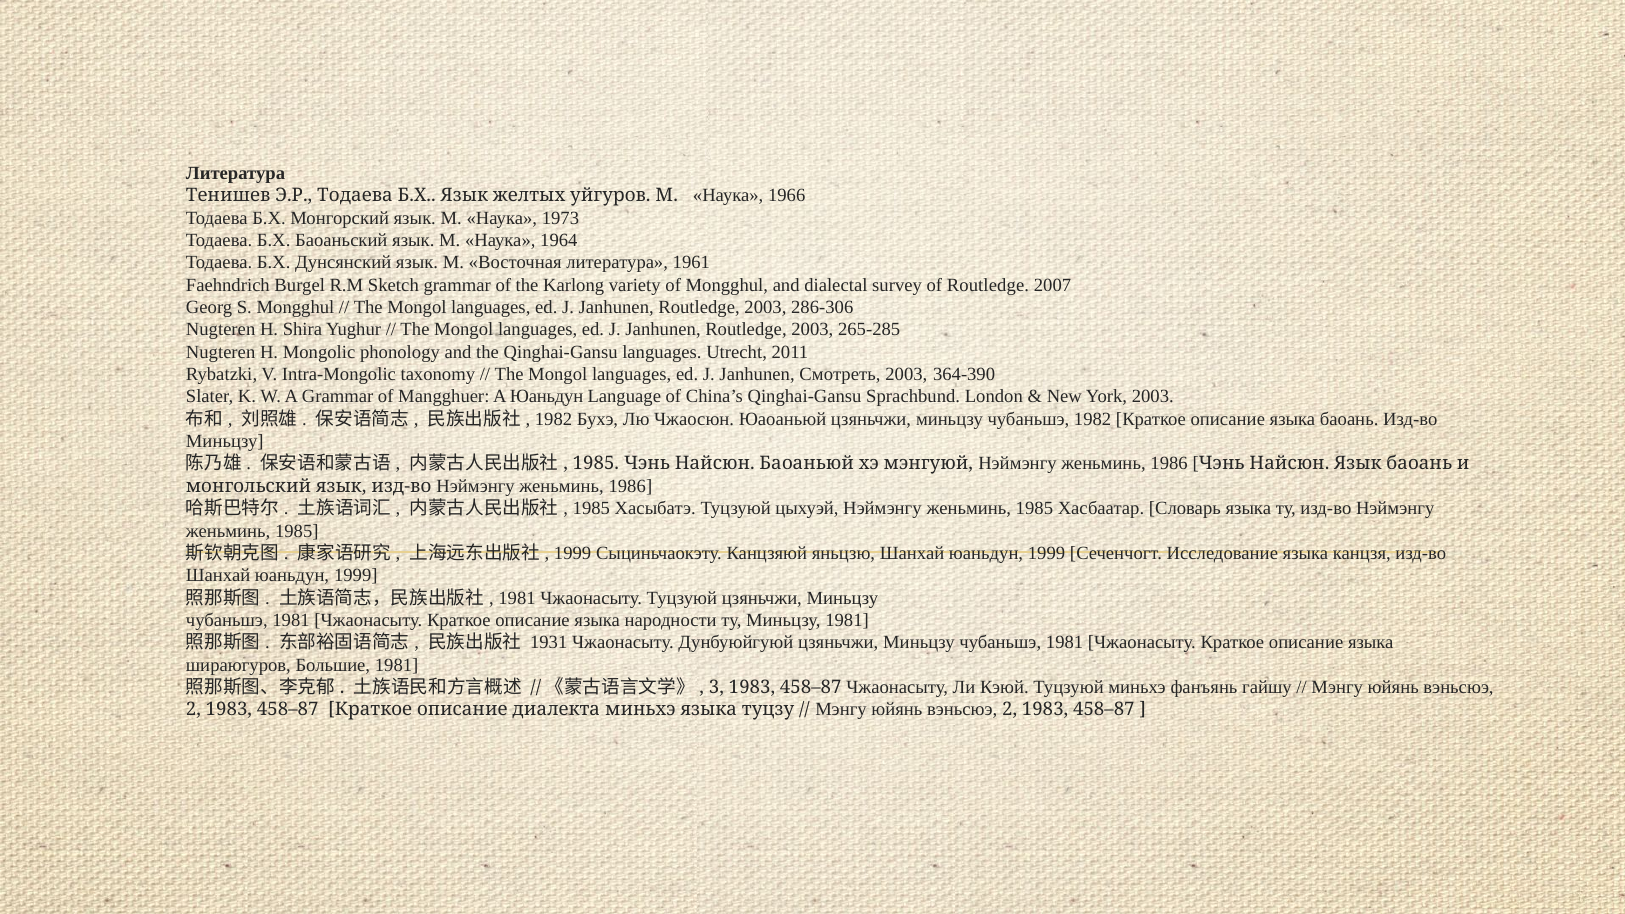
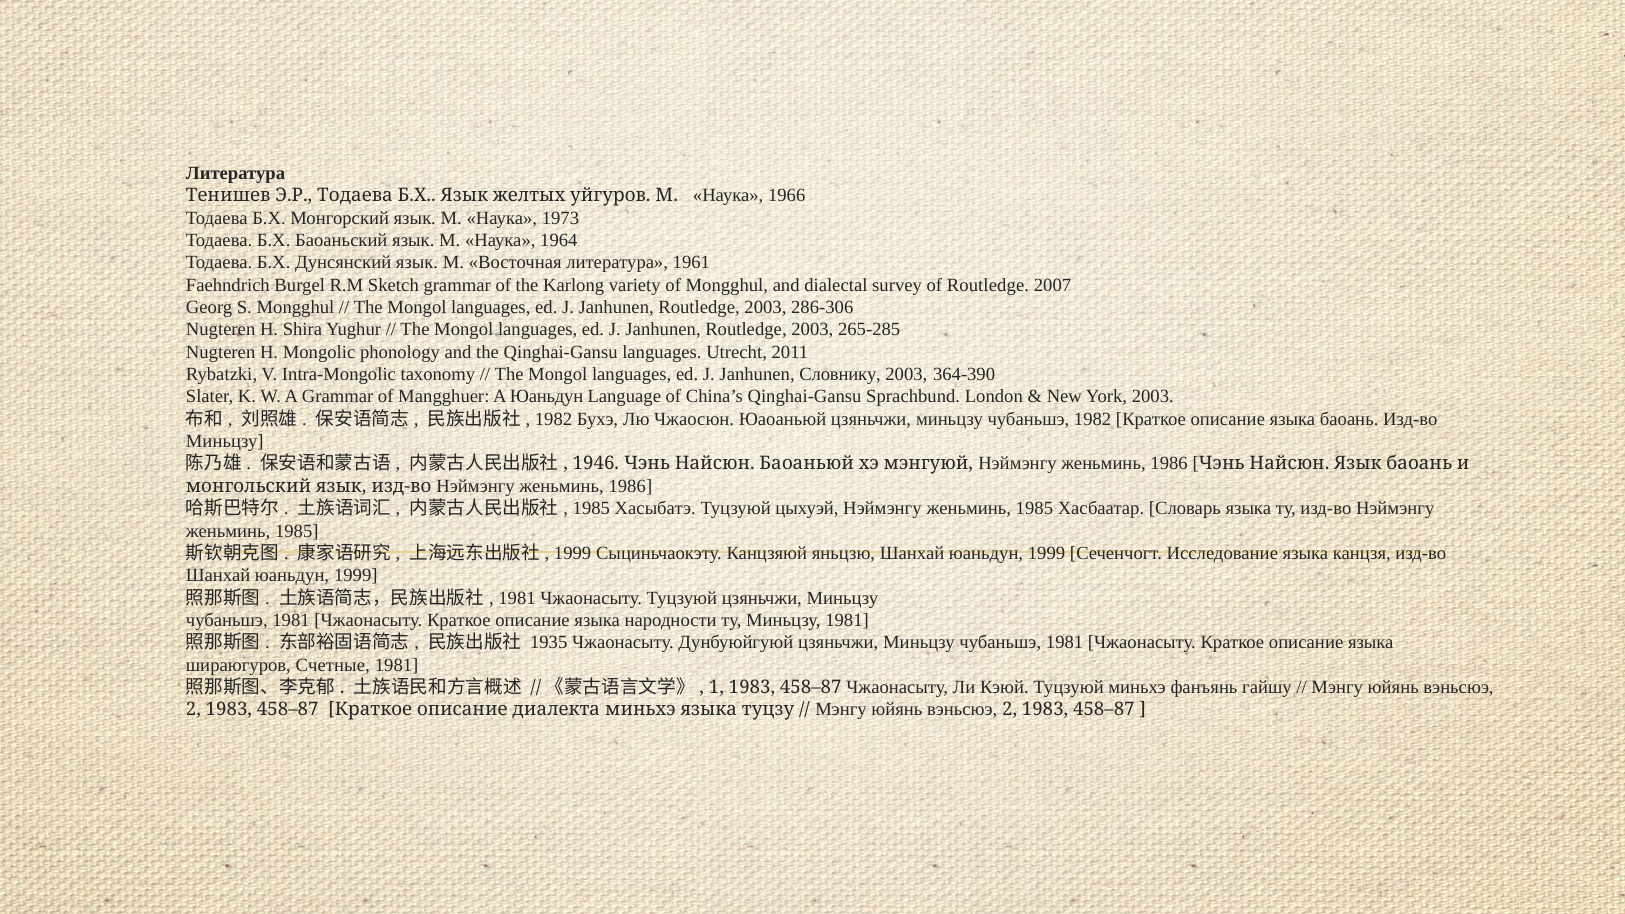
Смотреть: Смотреть -> Словнику
1985 at (596, 464): 1985 -> 1946
1931: 1931 -> 1935
Большие: Большие -> Счетные
3: 3 -> 1
